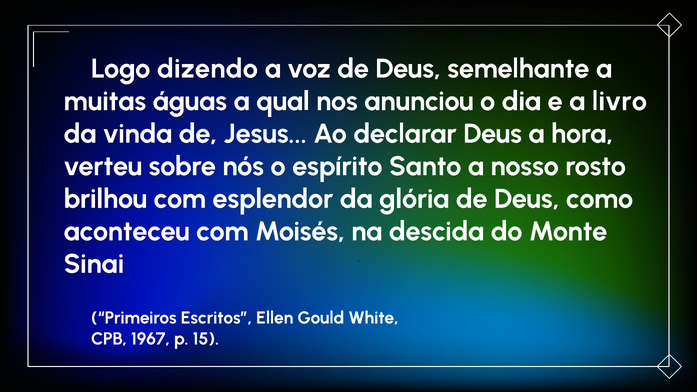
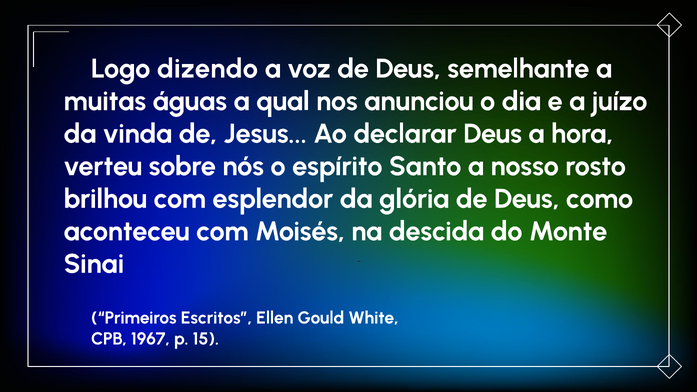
livro: livro -> juízo
